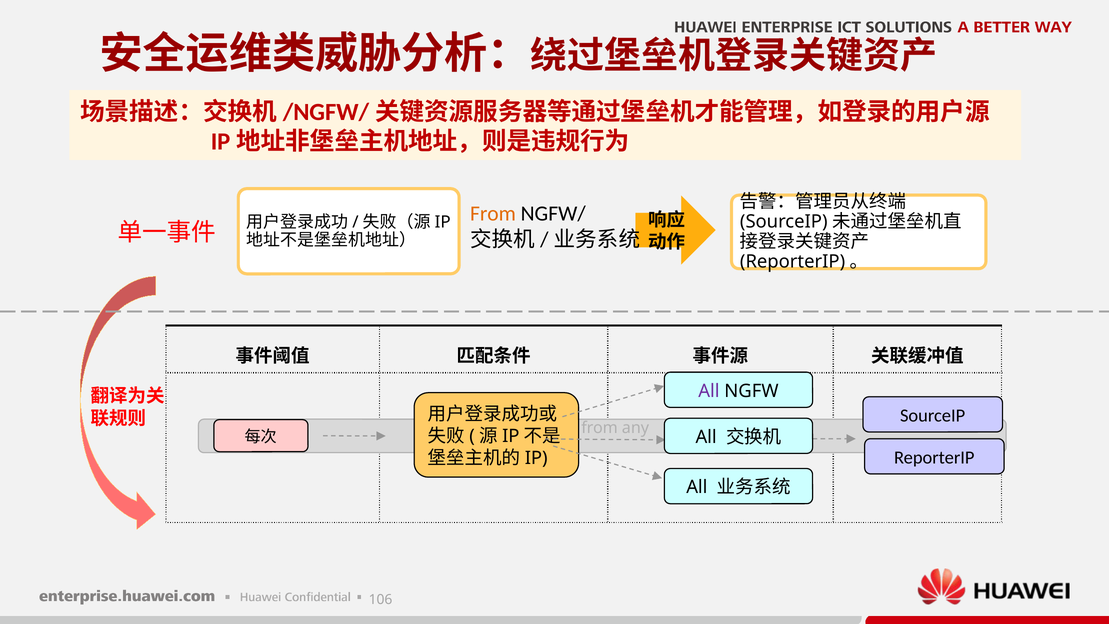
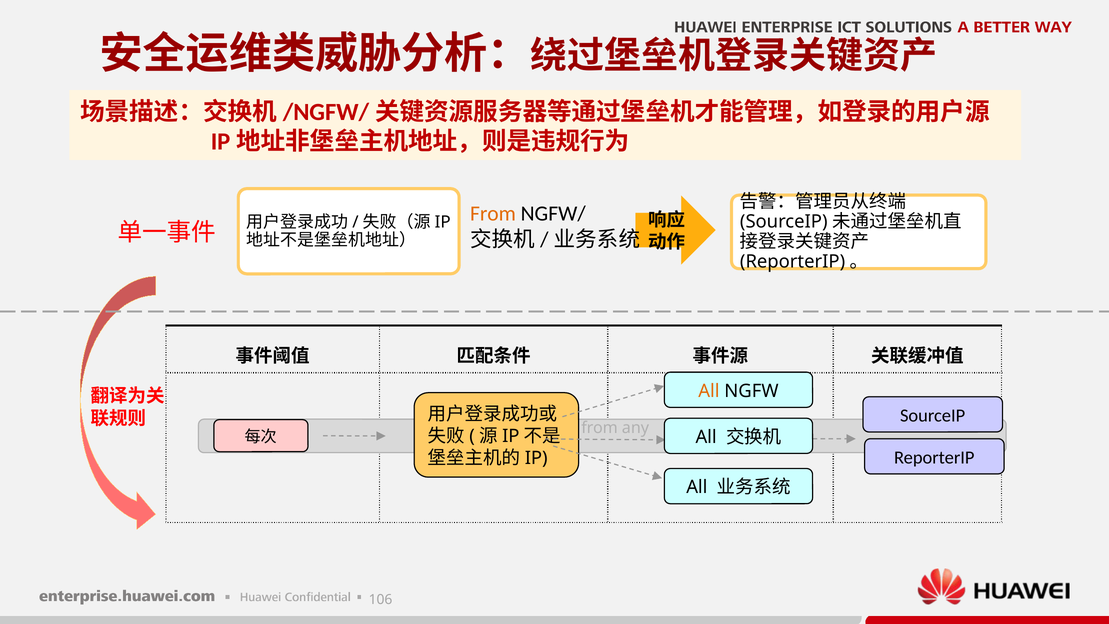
All at (709, 391) colour: purple -> orange
